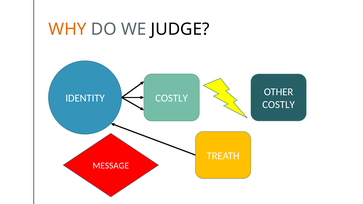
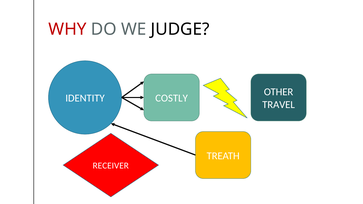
WHY colour: orange -> red
COSTLY at (279, 105): COSTLY -> TRAVEL
MESSAGE: MESSAGE -> RECEIVER
